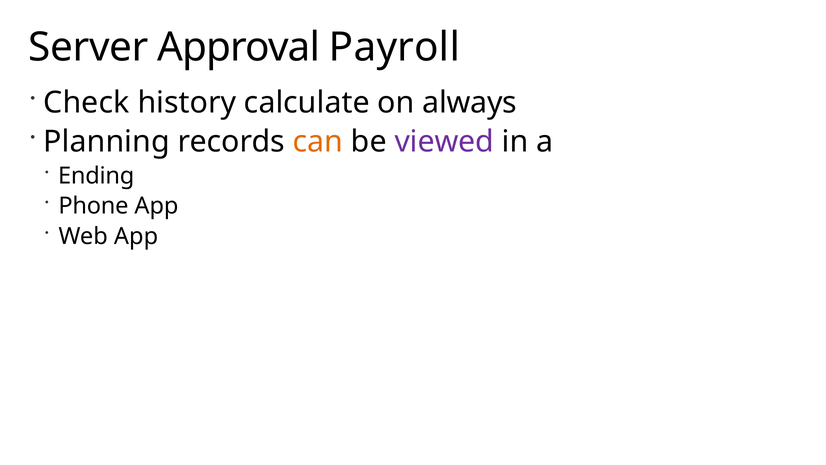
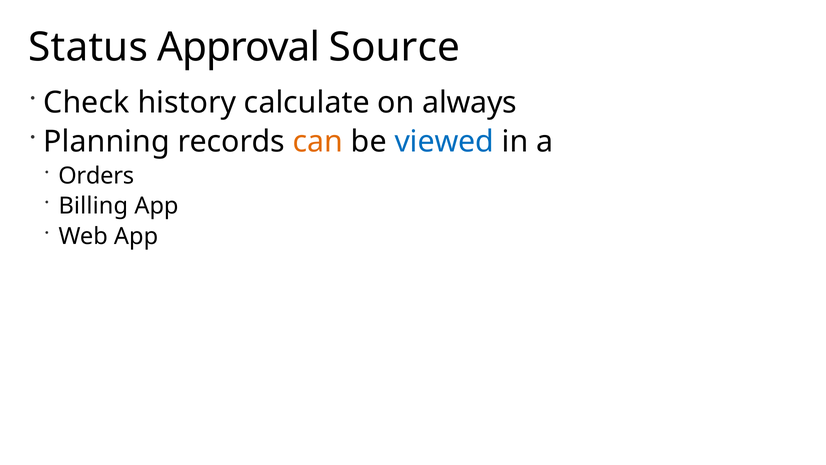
Server: Server -> Status
Payroll: Payroll -> Source
viewed colour: purple -> blue
Ending: Ending -> Orders
Phone: Phone -> Billing
